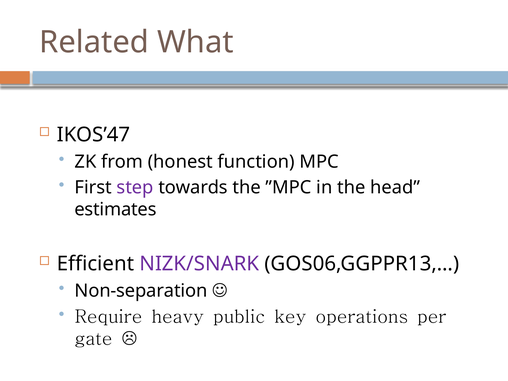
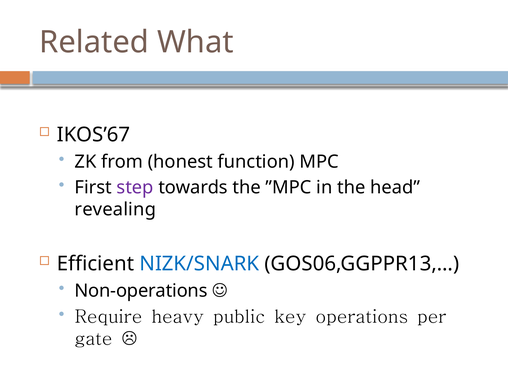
IKOS’47: IKOS’47 -> IKOS’67
estimates: estimates -> revealing
NIZK/SNARK colour: purple -> blue
Non-separation: Non-separation -> Non-operations
